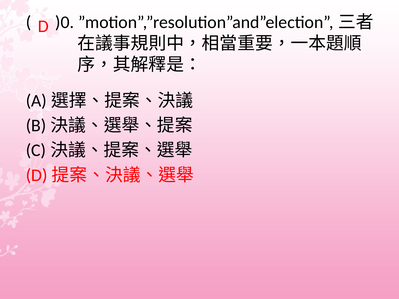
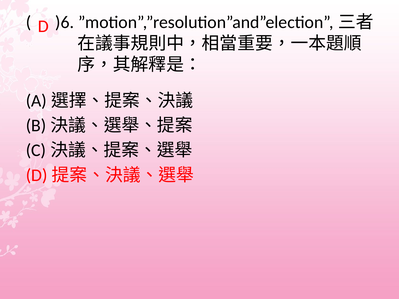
)0: )0 -> )6
